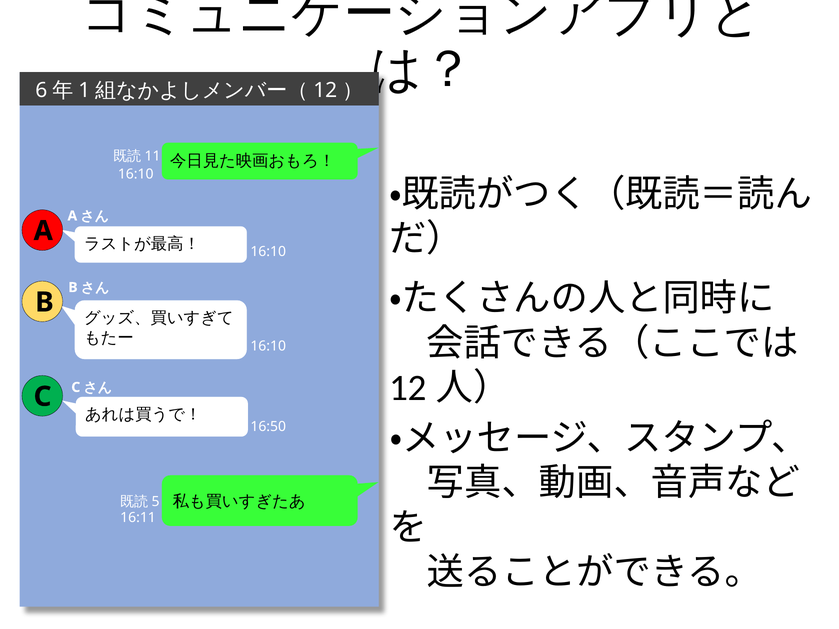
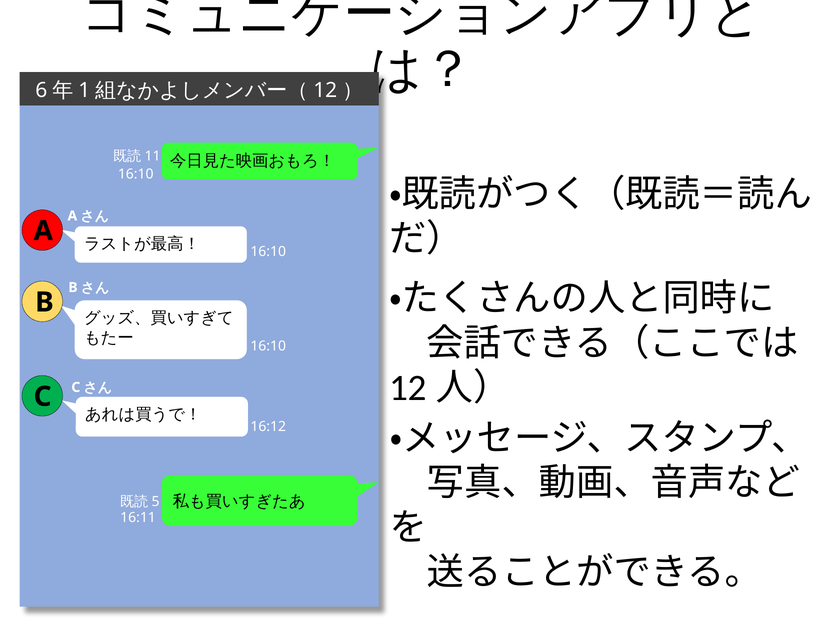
16:50: 16:50 -> 16:12
